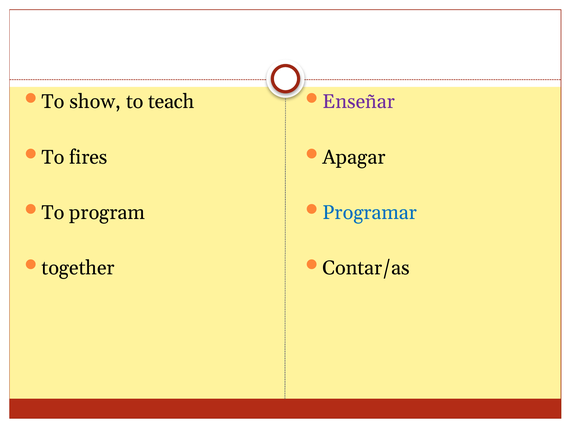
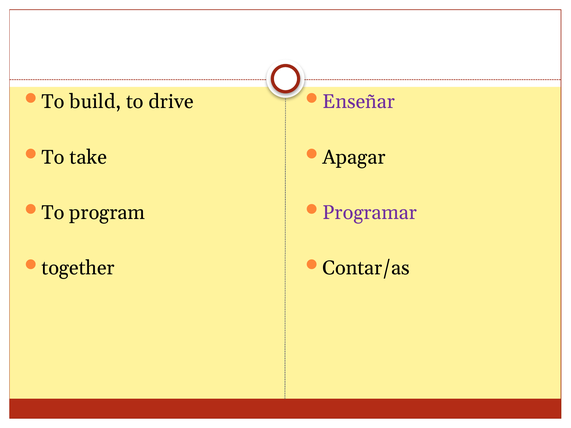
show: show -> build
teach: teach -> drive
fires: fires -> take
Programar colour: blue -> purple
